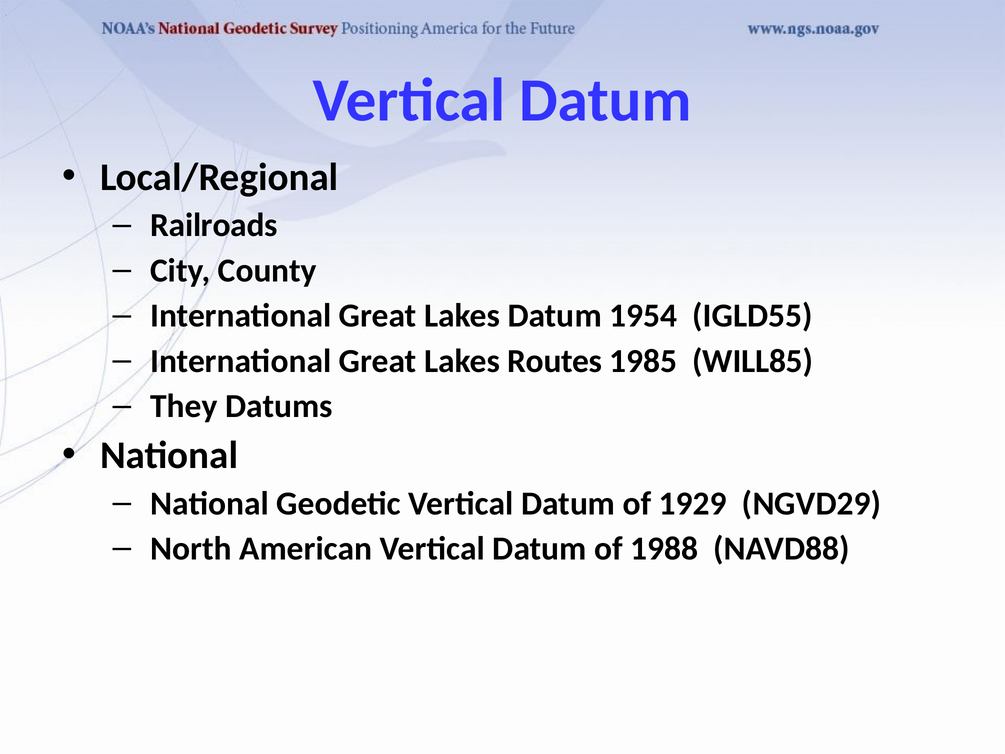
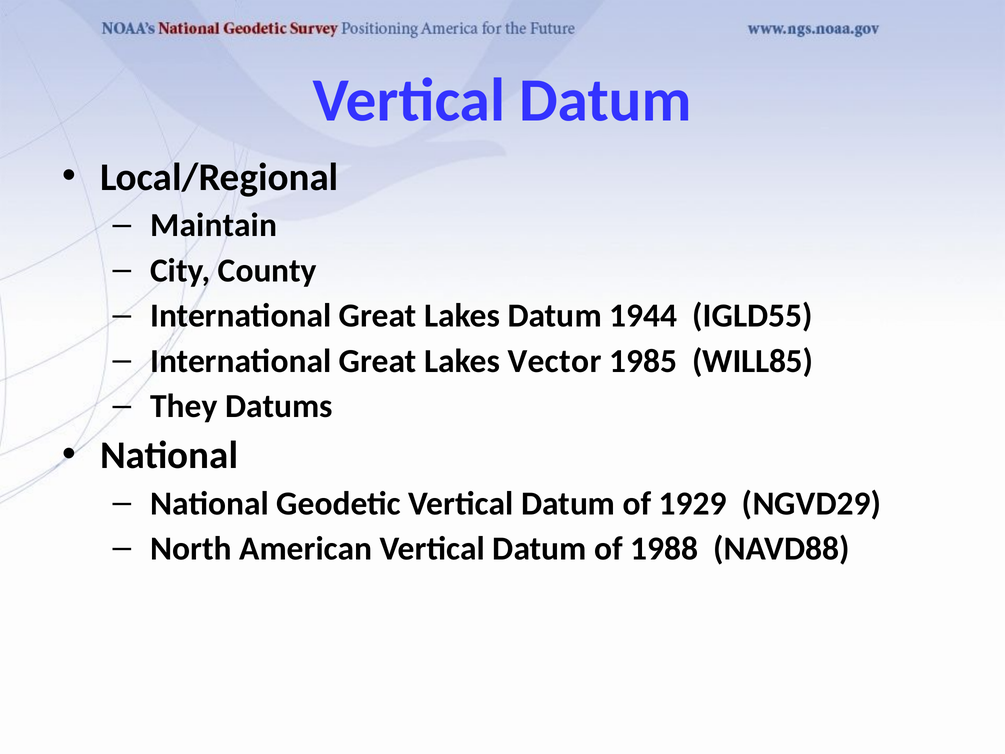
Railroads: Railroads -> Maintain
1954: 1954 -> 1944
Routes: Routes -> Vector
